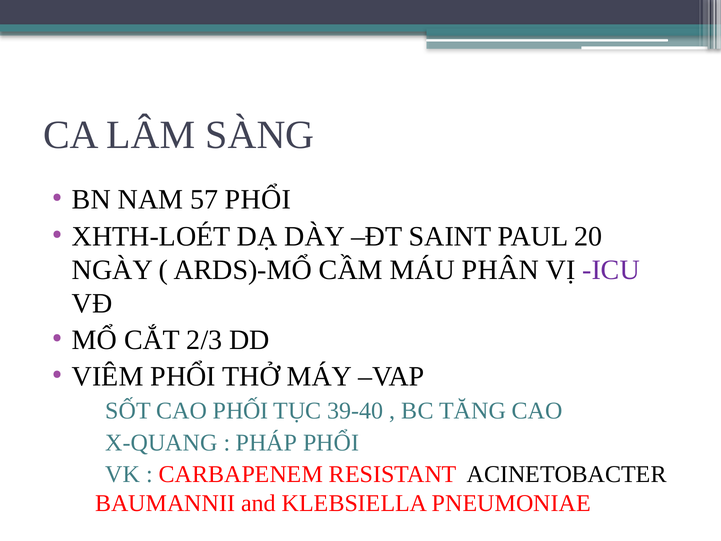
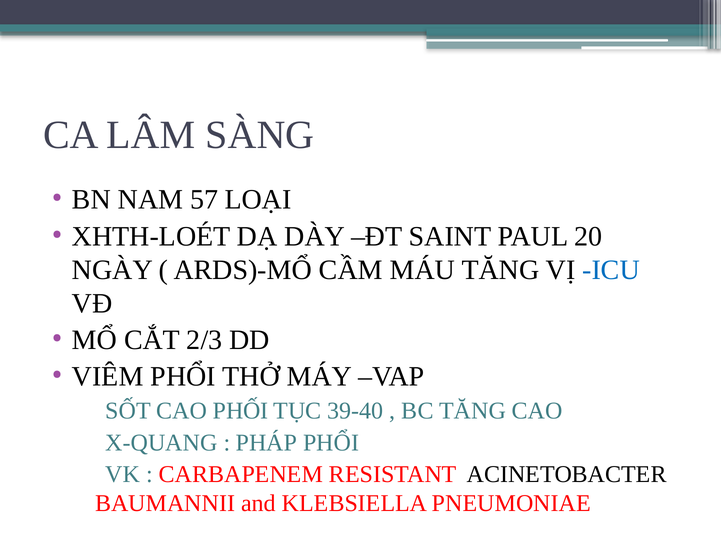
57 PHỔI: PHỔI -> LOẠI
MÁU PHÂN: PHÂN -> TĂNG
ICU colour: purple -> blue
